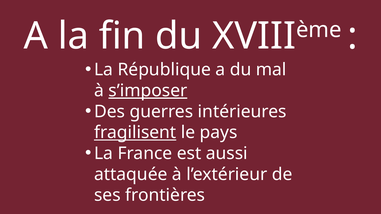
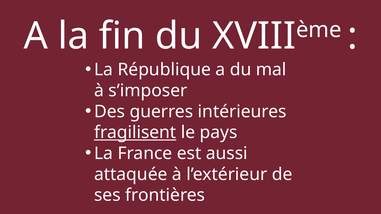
s’imposer underline: present -> none
